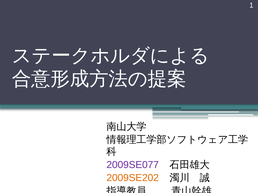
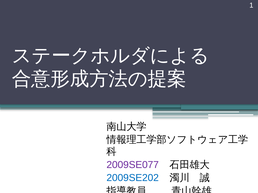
2009SE202 colour: orange -> blue
